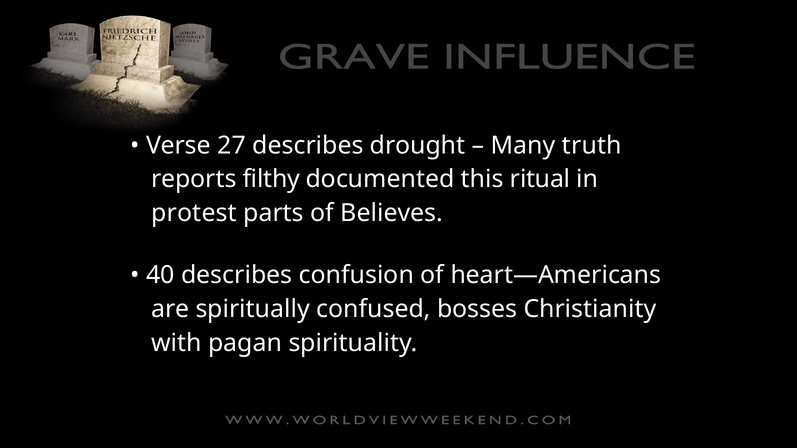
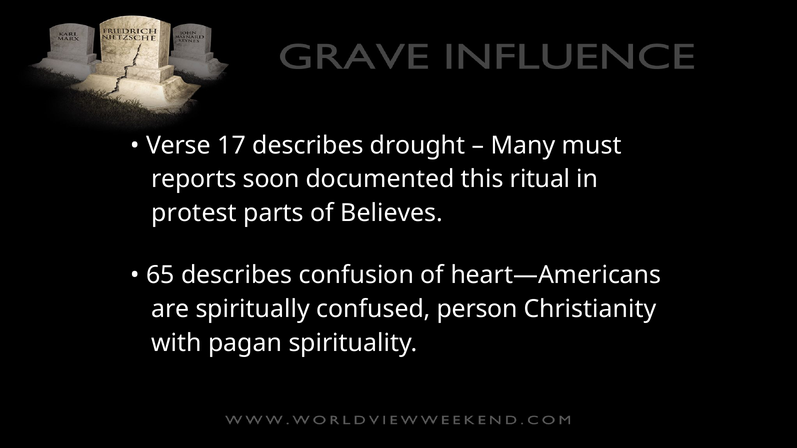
27: 27 -> 17
truth: truth -> must
filthy: filthy -> soon
40: 40 -> 65
bosses: bosses -> person
